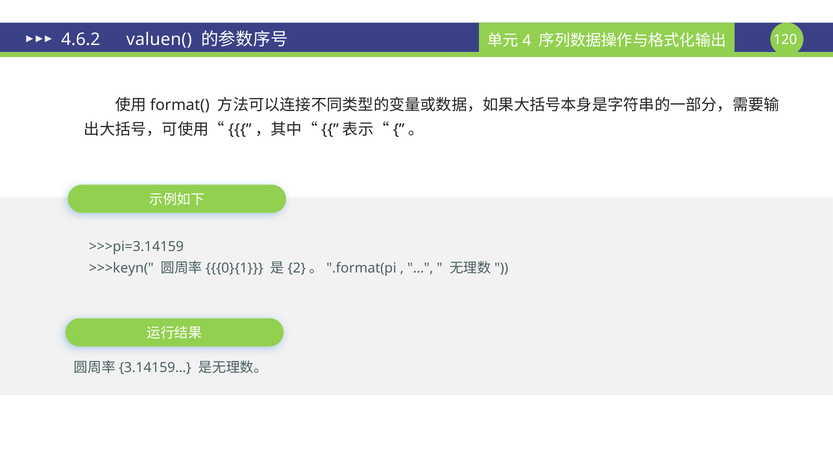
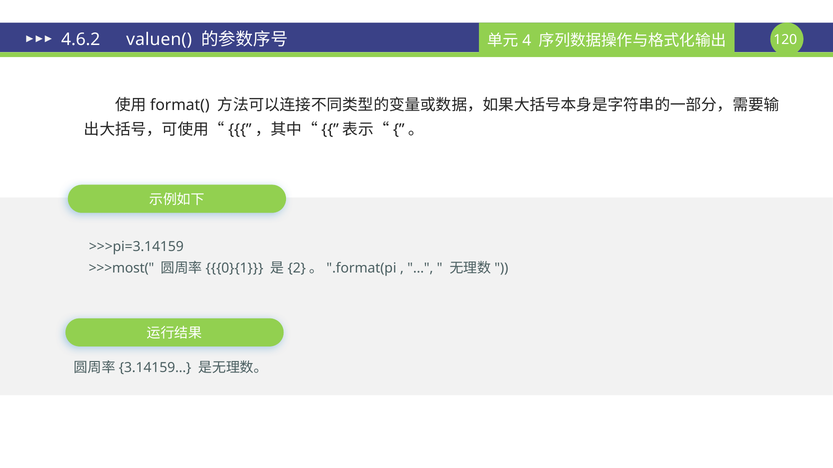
>>>keyn(: >>>keyn( -> >>>most(
